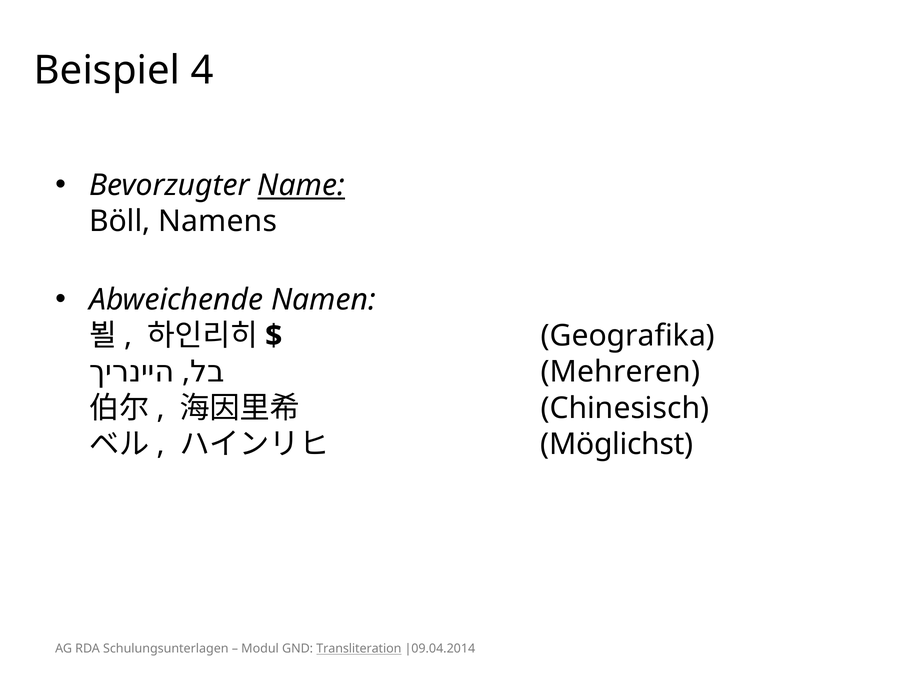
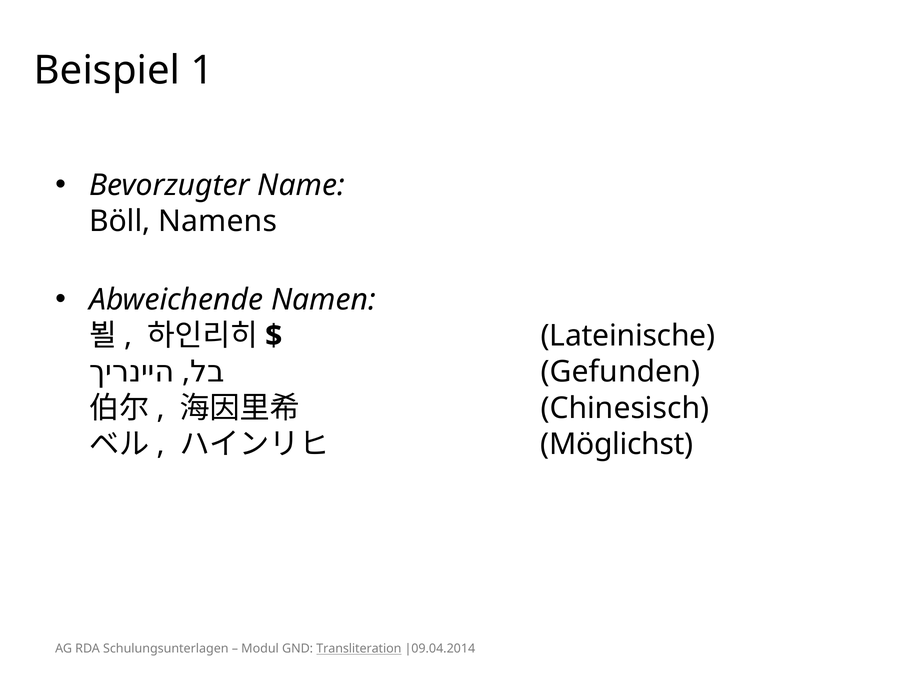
4: 4 -> 1
Name underline: present -> none
Geografika: Geografika -> Lateinische
Mehreren: Mehreren -> Gefunden
